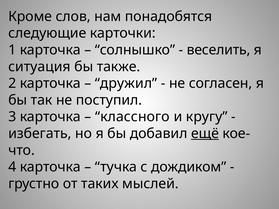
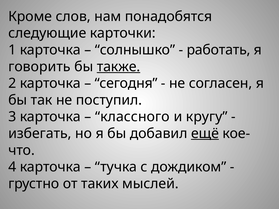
веселить: веселить -> работать
ситуация: ситуация -> говорить
также underline: none -> present
дружил: дружил -> сегодня
